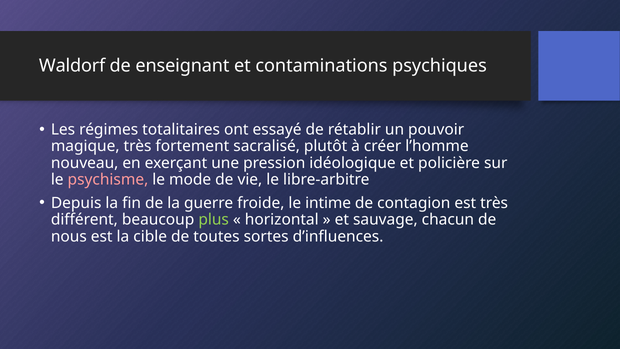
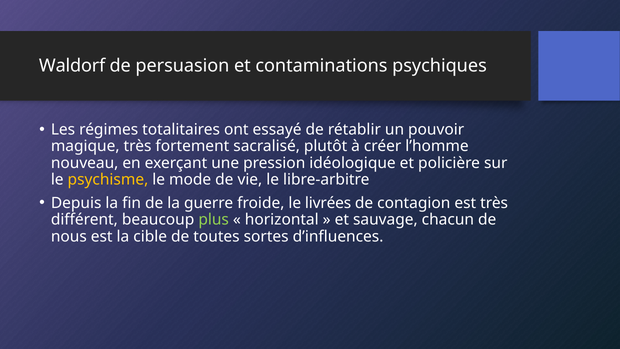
enseignant: enseignant -> persuasion
psychisme colour: pink -> yellow
intime: intime -> livrées
